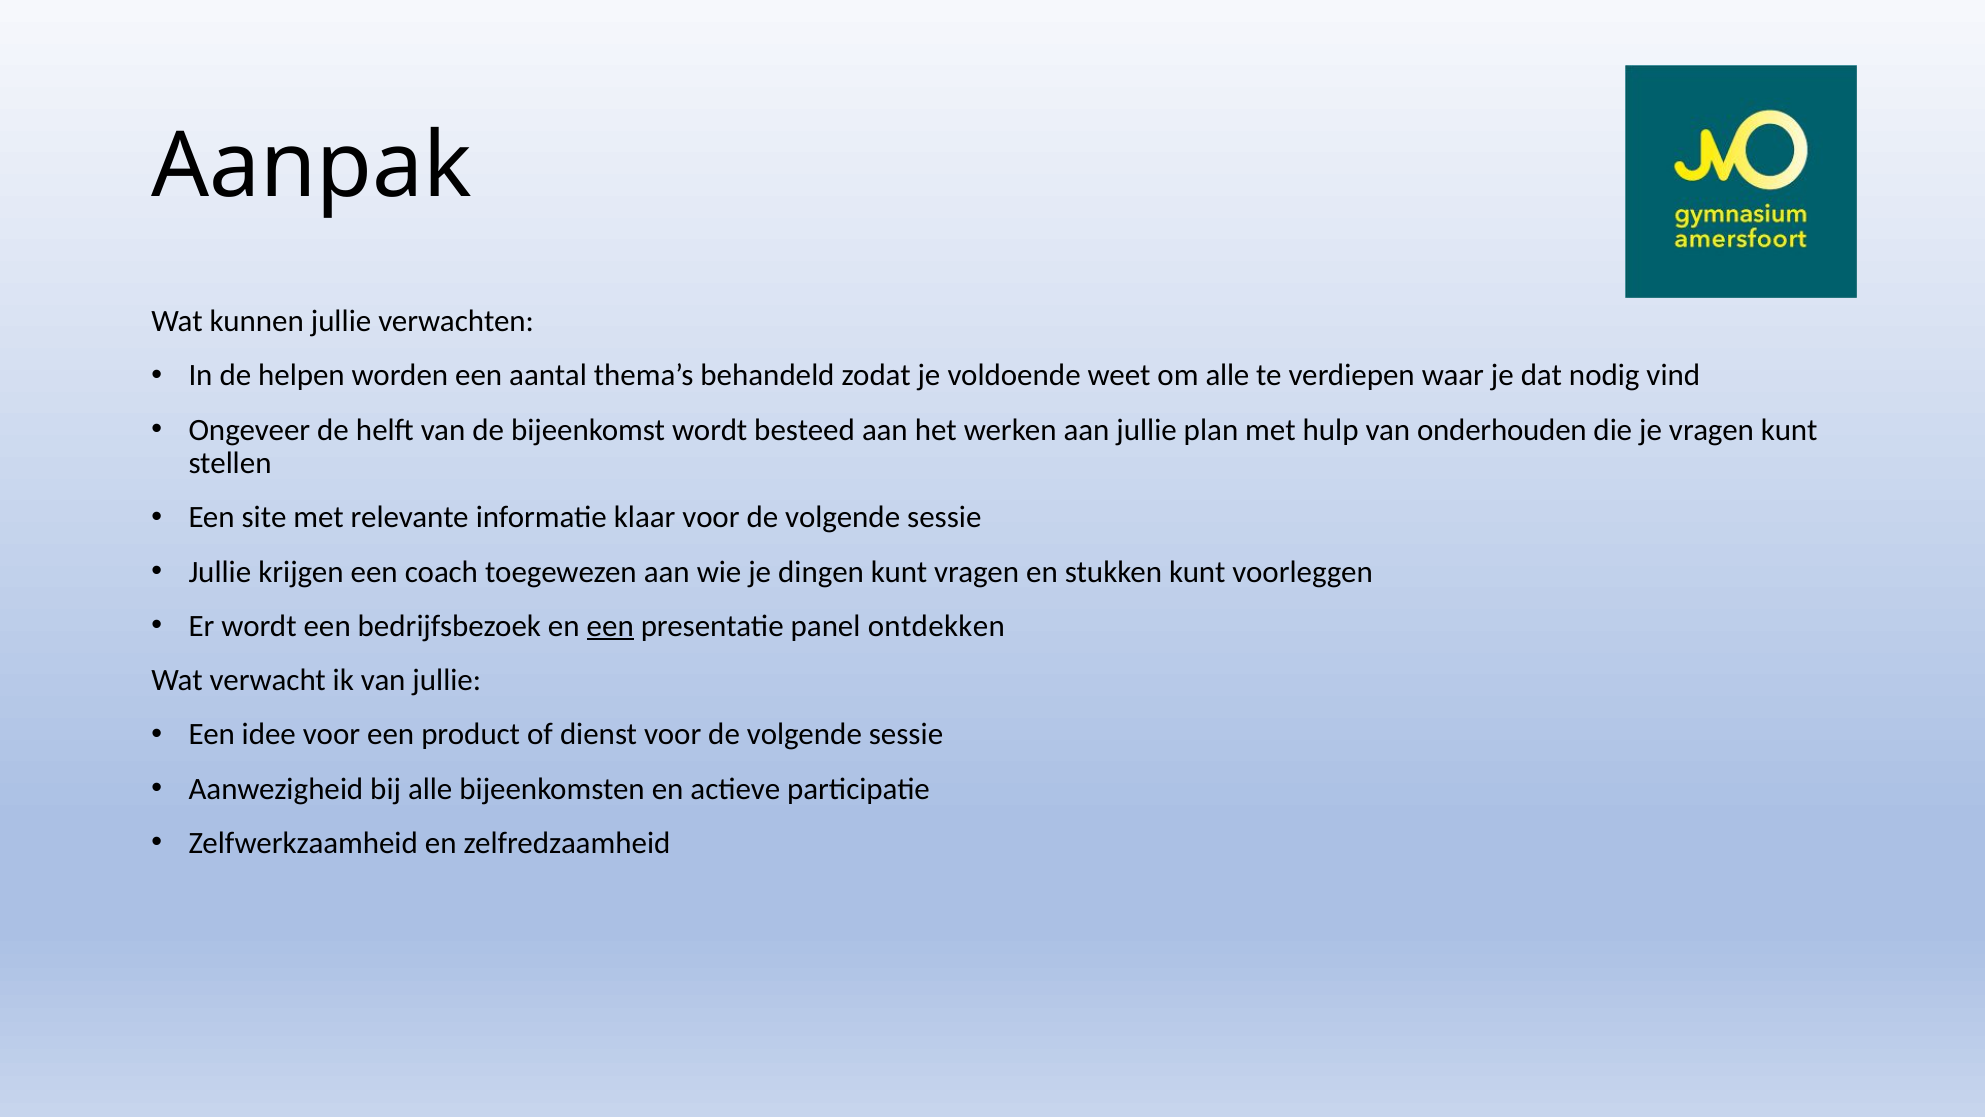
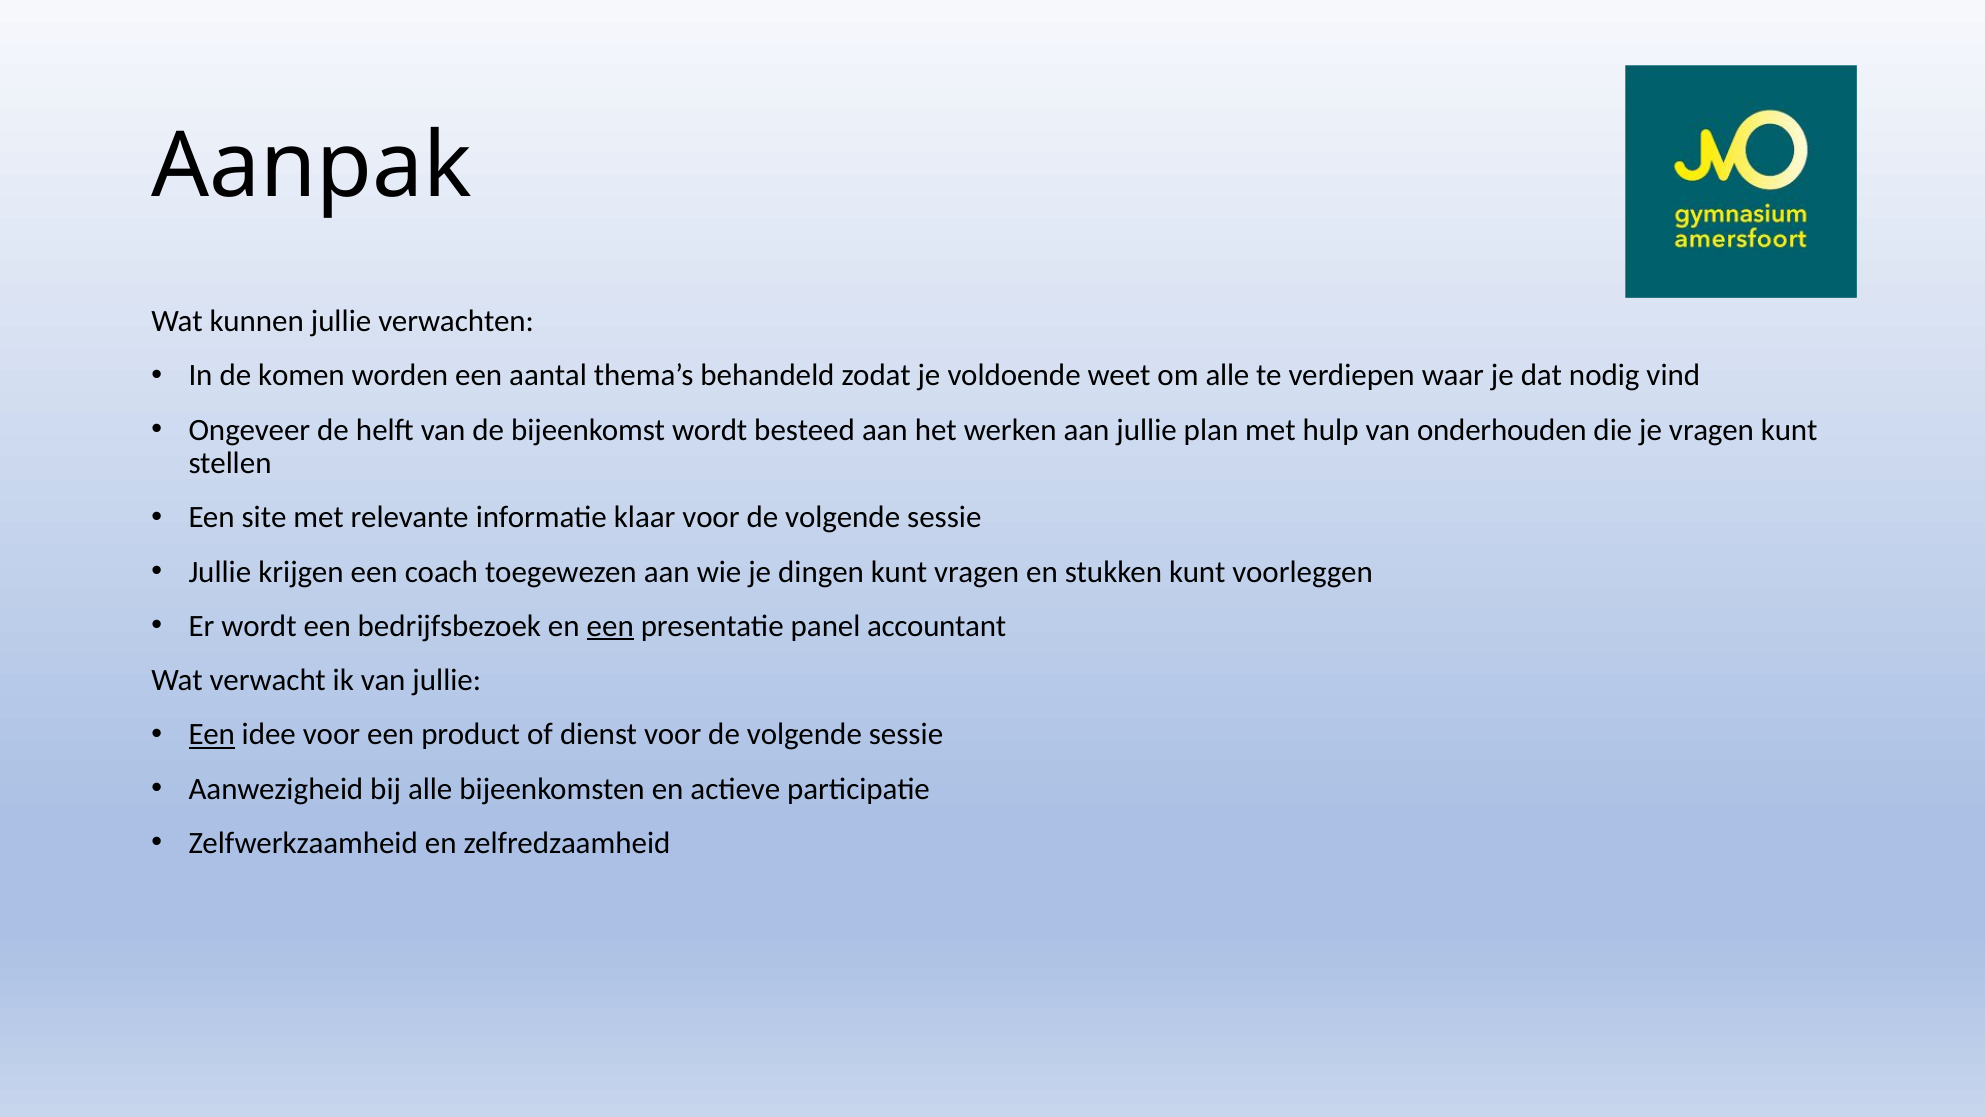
helpen: helpen -> komen
ontdekken: ontdekken -> accountant
Een at (212, 734) underline: none -> present
